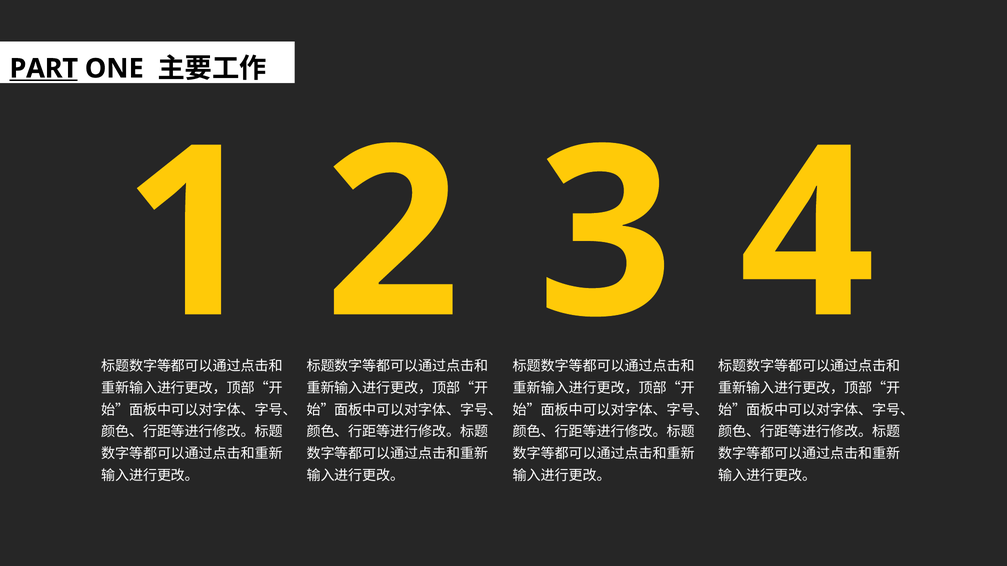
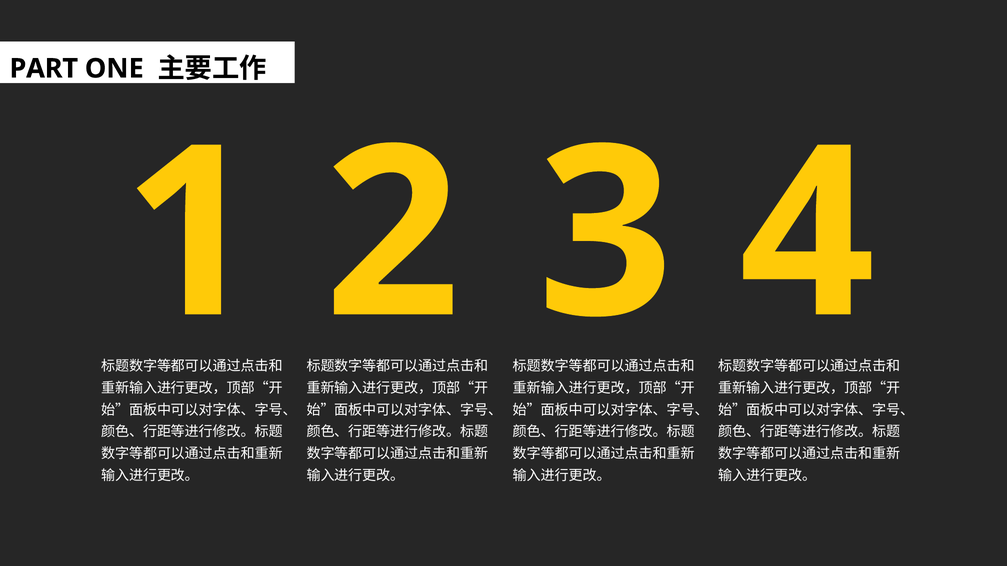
PART underline: present -> none
